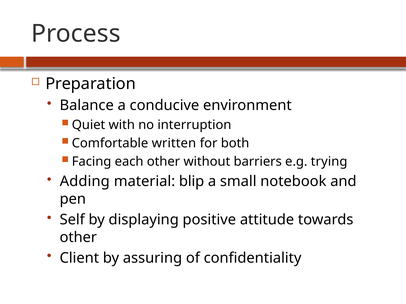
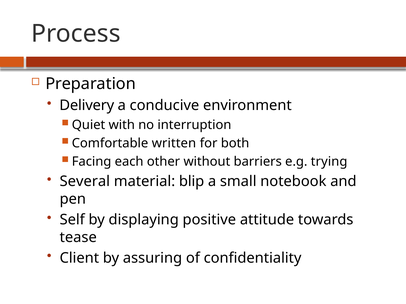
Balance: Balance -> Delivery
Adding: Adding -> Several
other at (78, 238): other -> tease
